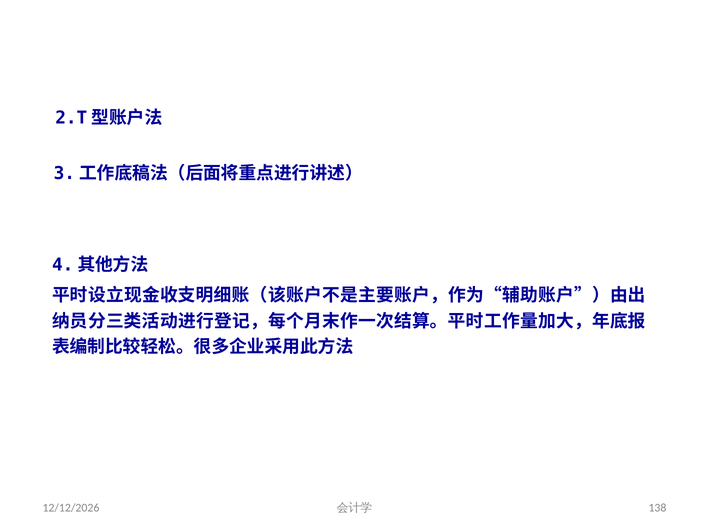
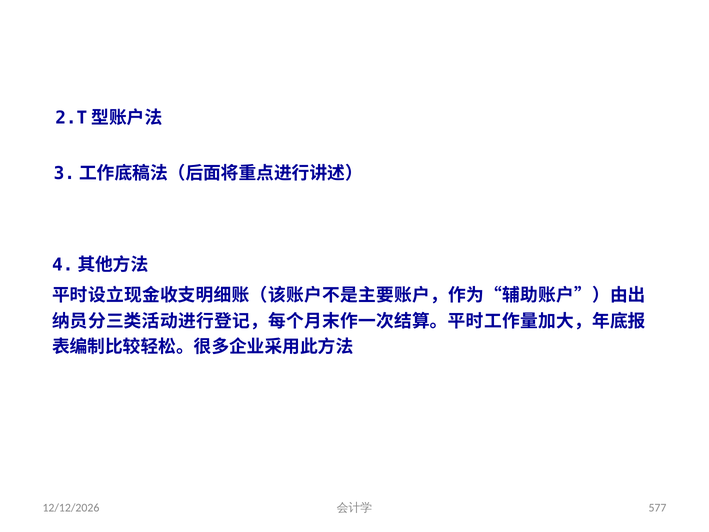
138: 138 -> 577
